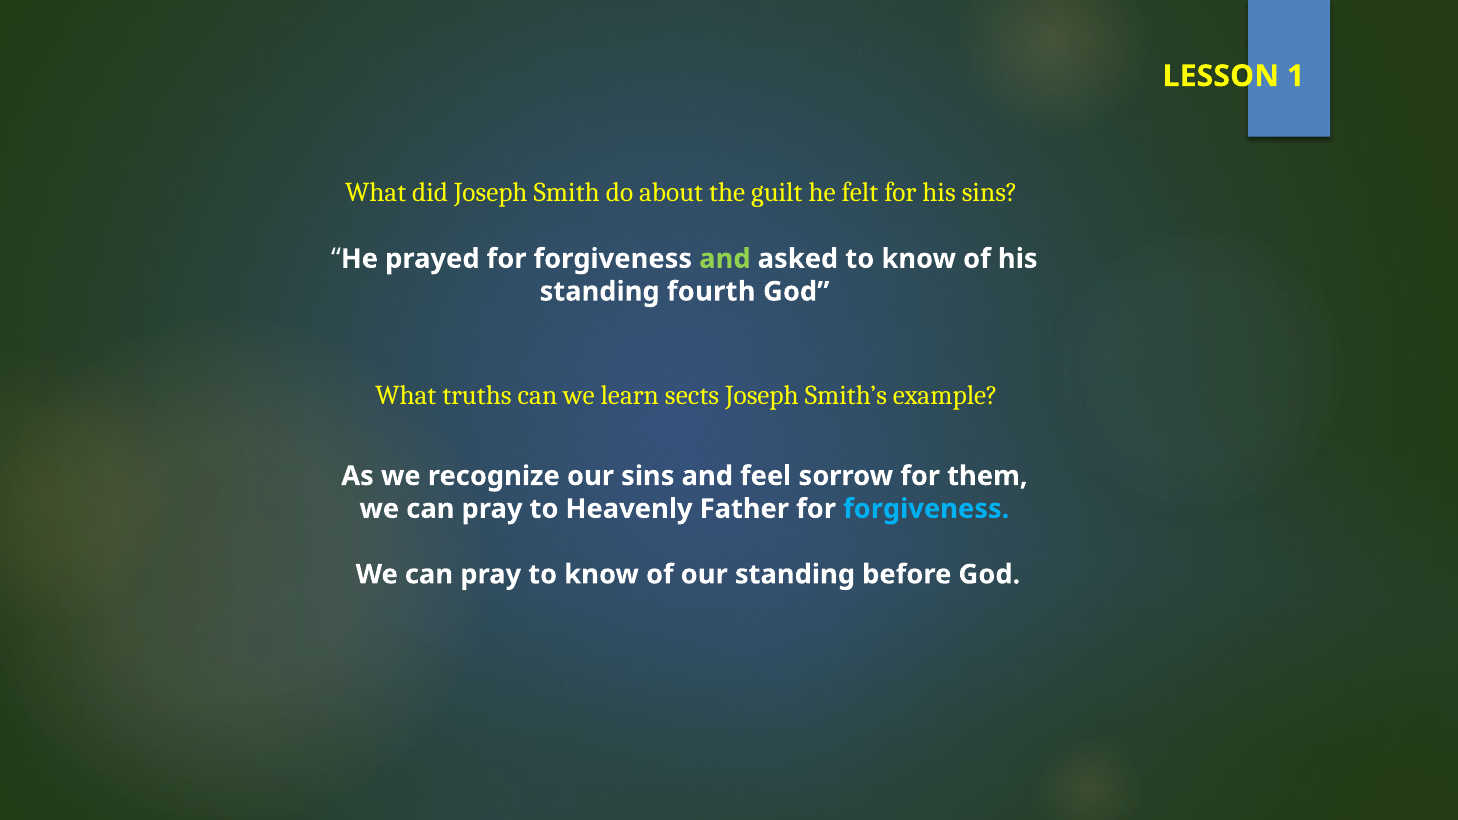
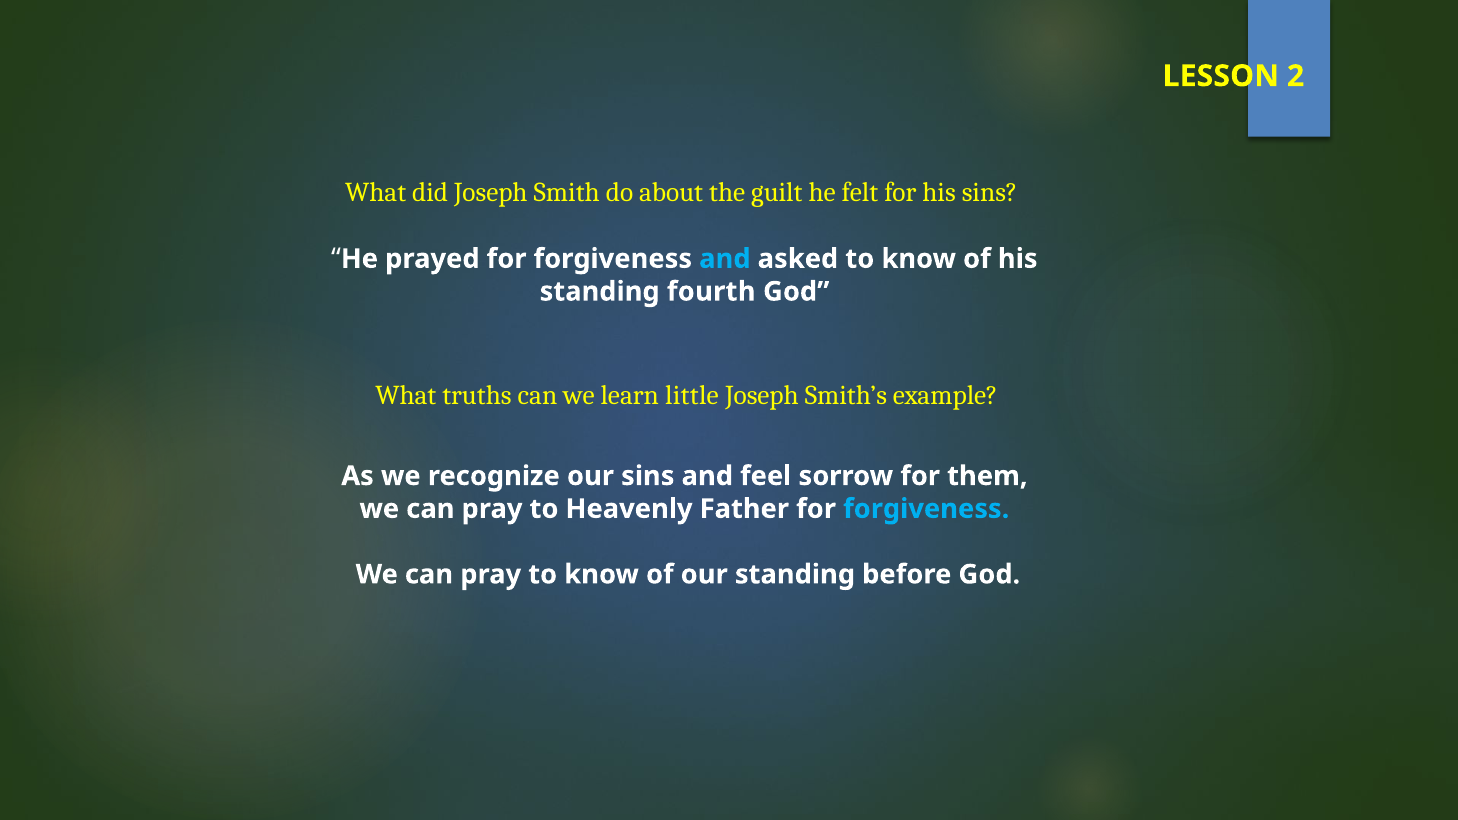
1: 1 -> 2
and at (725, 259) colour: light green -> light blue
sects: sects -> little
